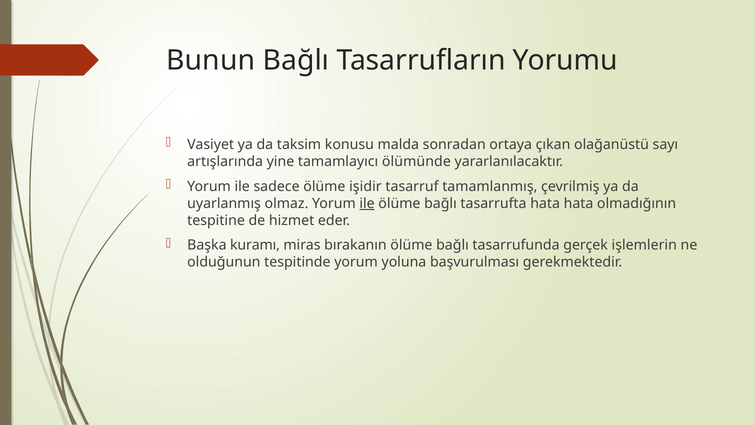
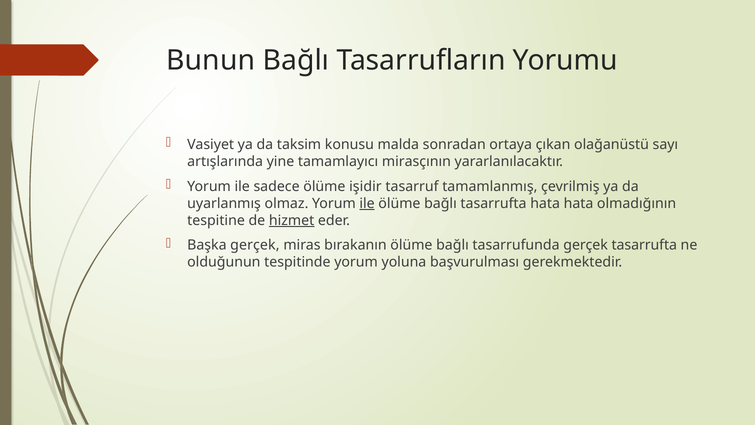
ölümünde: ölümünde -> mirasçının
hizmet underline: none -> present
Başka kuramı: kuramı -> gerçek
gerçek işlemlerin: işlemlerin -> tasarrufta
